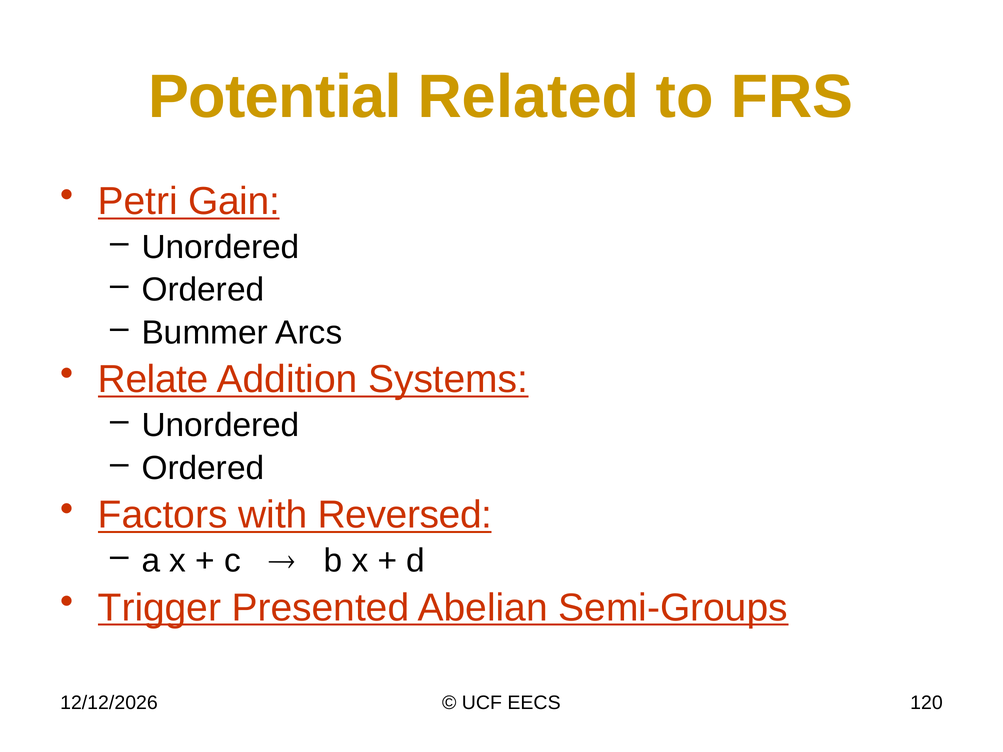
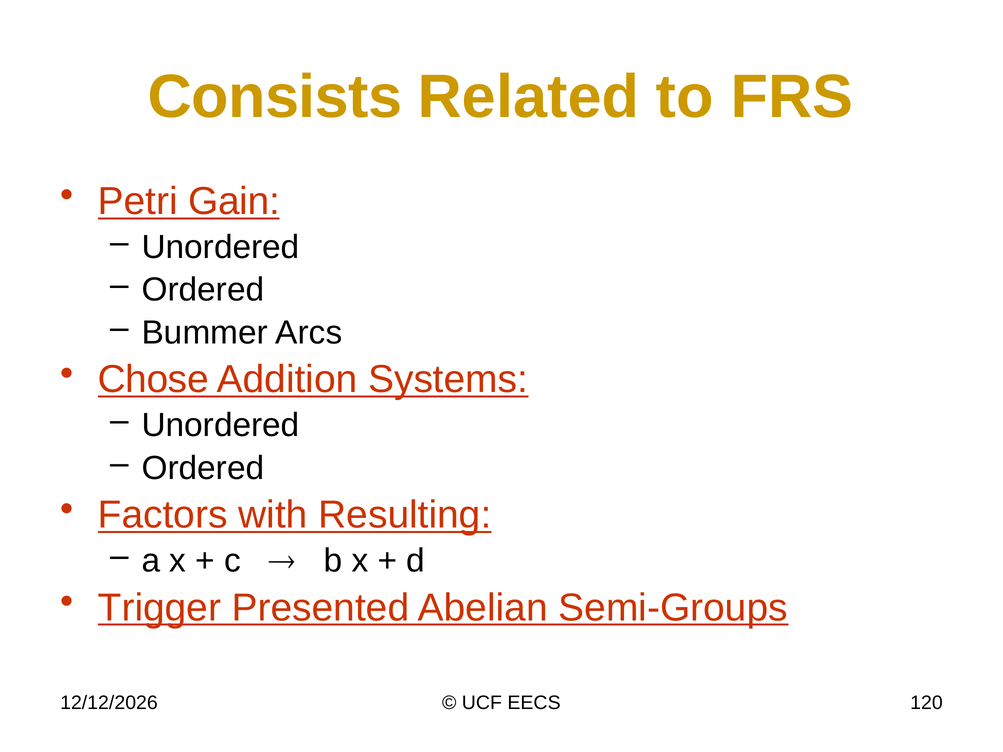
Potential: Potential -> Consists
Relate: Relate -> Chose
Reversed: Reversed -> Resulting
